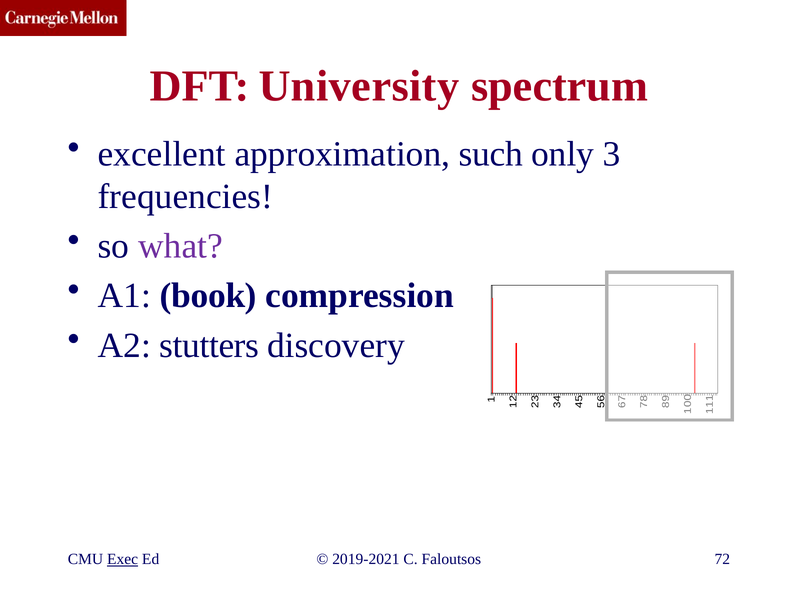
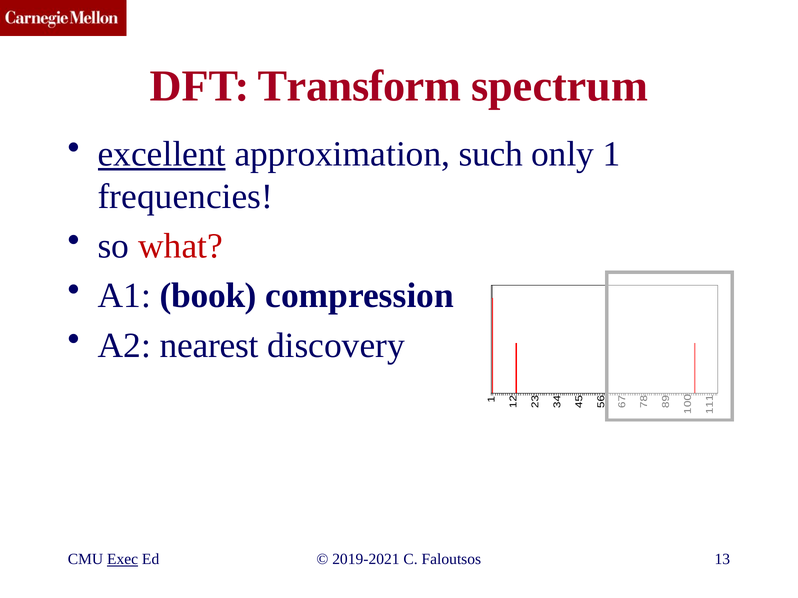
University: University -> Transform
excellent underline: none -> present
only 3: 3 -> 1
what colour: purple -> red
stutters: stutters -> nearest
72: 72 -> 13
